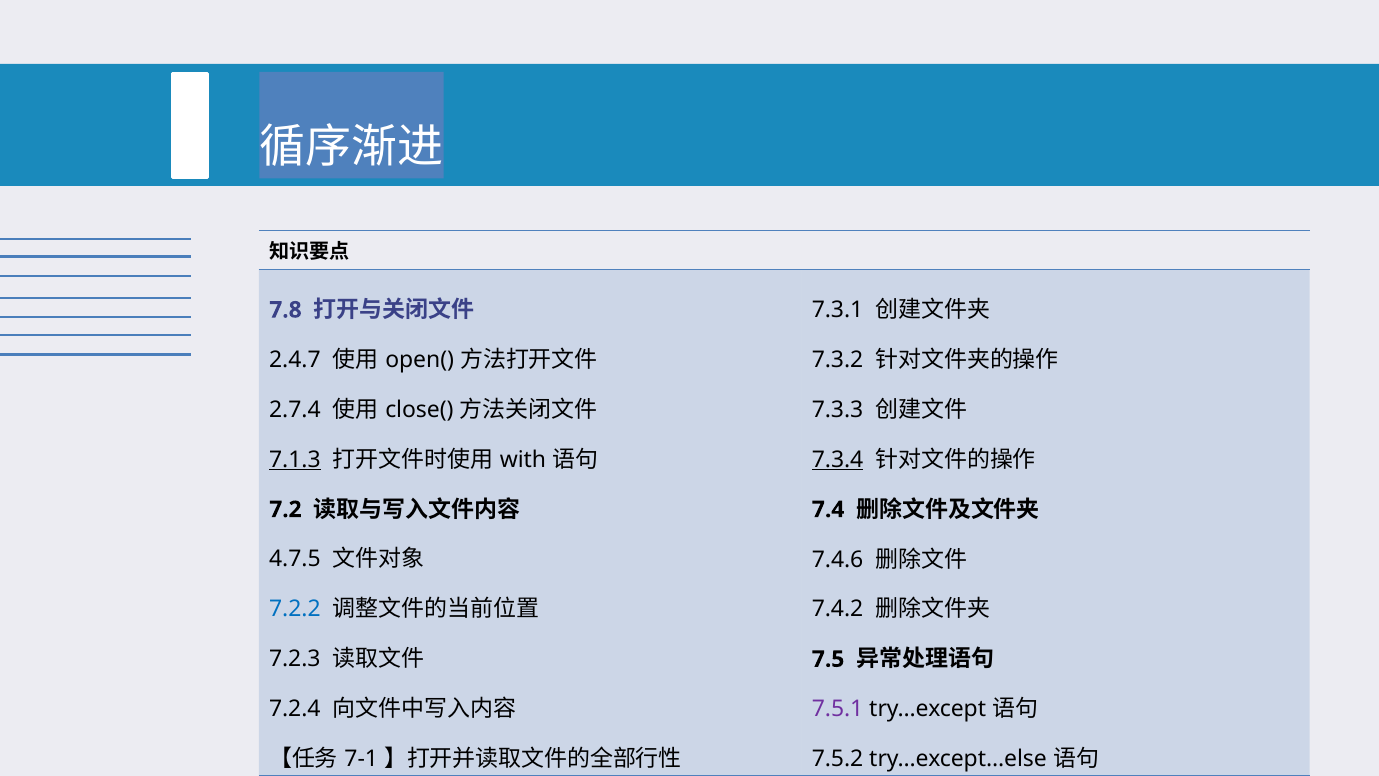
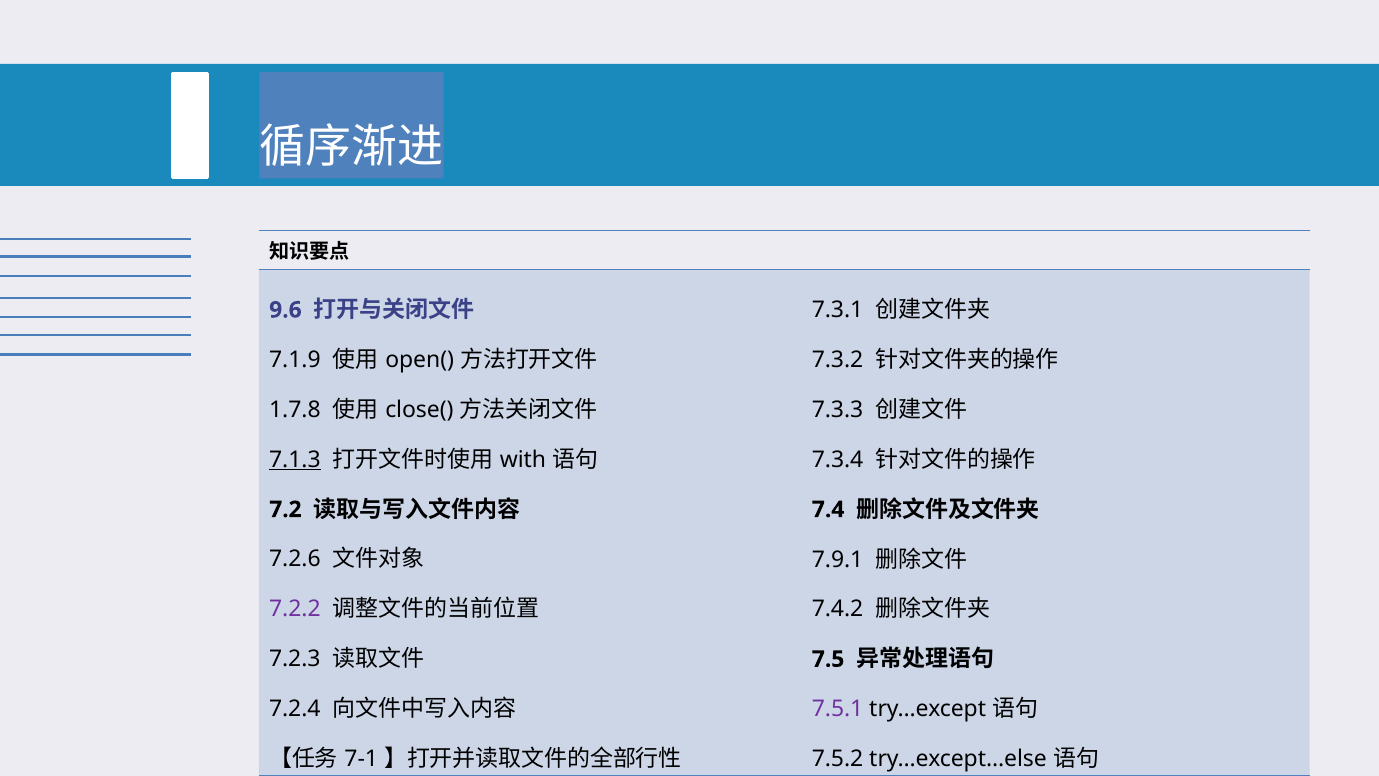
7.8: 7.8 -> 9.6
2.4.7: 2.4.7 -> 7.1.9
2.7.4: 2.7.4 -> 1.7.8
7.3.4 underline: present -> none
4.7.5: 4.7.5 -> 7.2.6
7.4.6: 7.4.6 -> 7.9.1
7.2.2 colour: blue -> purple
